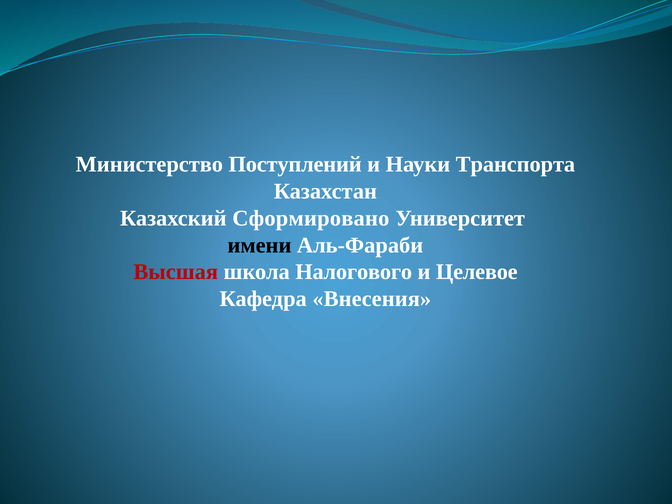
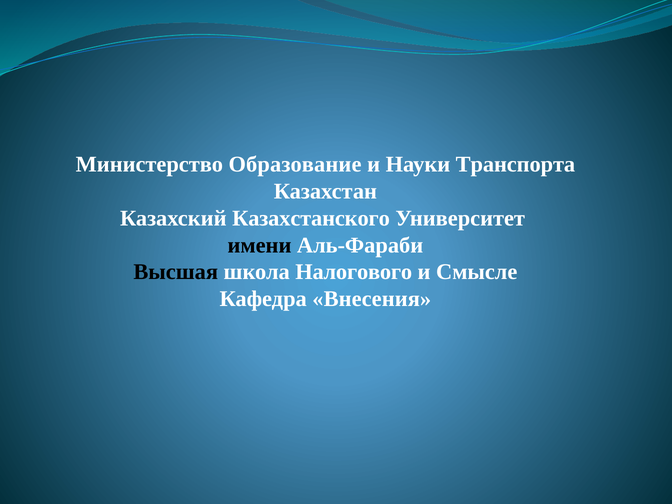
Поступлений: Поступлений -> Образование
Сформировано: Сформировано -> Казахстанского
Высшая colour: red -> black
Целевое: Целевое -> Смысле
